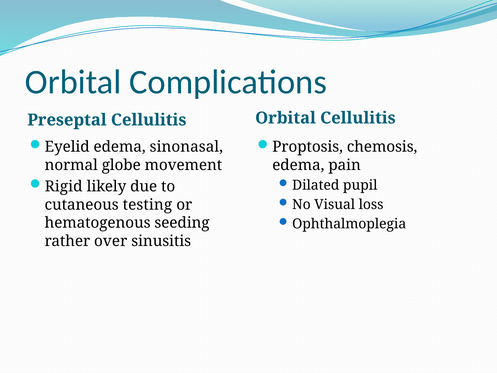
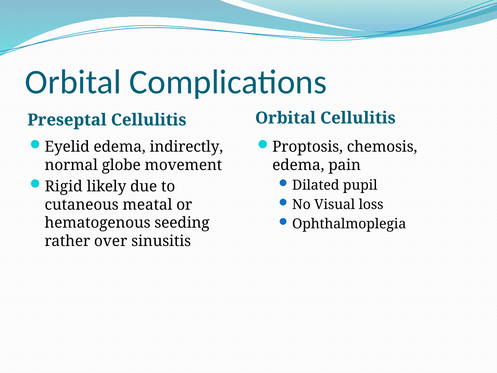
sinonasal: sinonasal -> indirectly
testing: testing -> meatal
